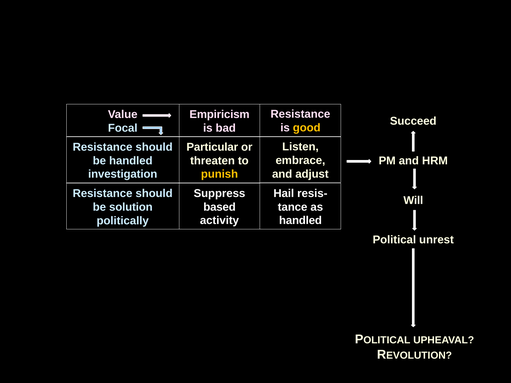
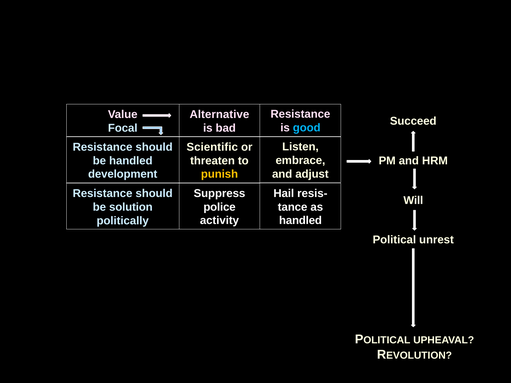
Empiricism: Empiricism -> Alternative
good colour: yellow -> light blue
Particular: Particular -> Scientific
investigation: investigation -> development
based: based -> police
